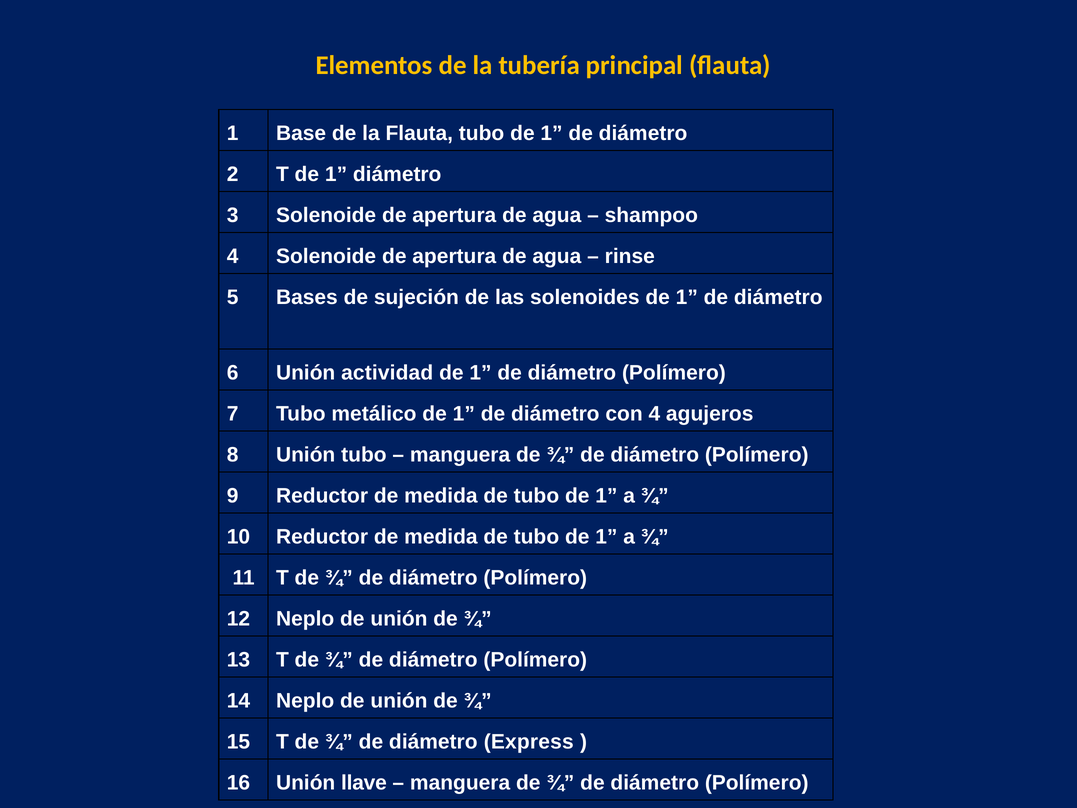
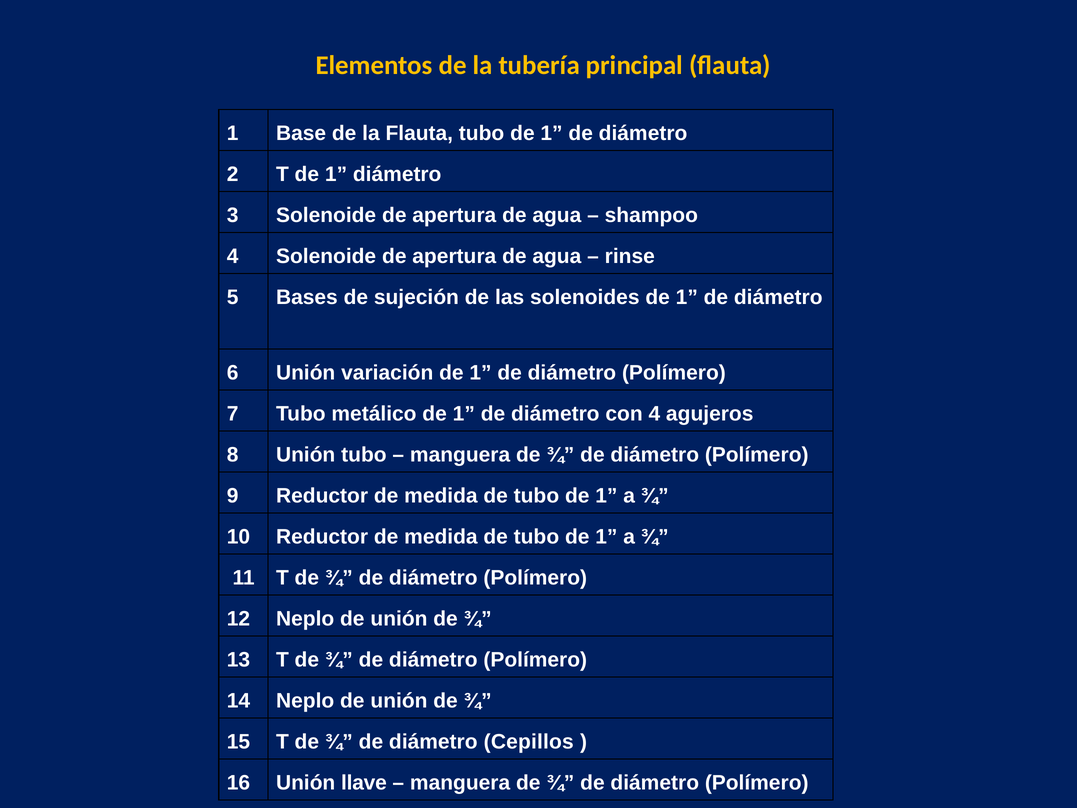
actividad: actividad -> variación
Express: Express -> Cepillos
